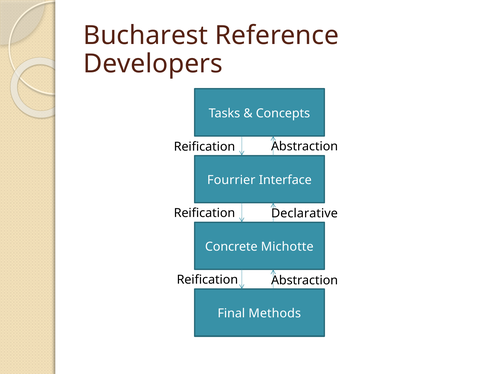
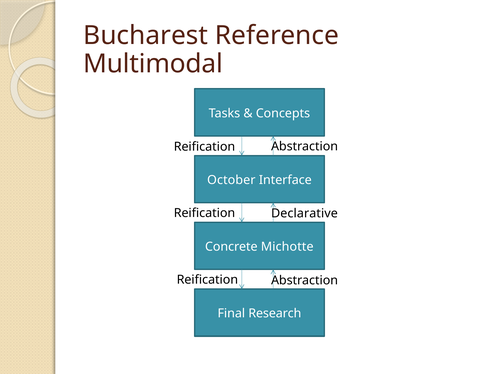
Developers: Developers -> Multimodal
Fourrier: Fourrier -> October
Methods: Methods -> Research
